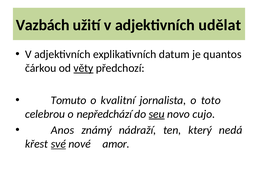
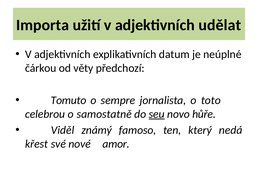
Vazbách: Vazbách -> Importa
quantos: quantos -> neúplné
věty underline: present -> none
kvalitní: kvalitní -> sempre
nepředchází: nepředchází -> samostatně
cujo: cujo -> hůře
Anos: Anos -> Viděl
nádraží: nádraží -> famoso
své underline: present -> none
